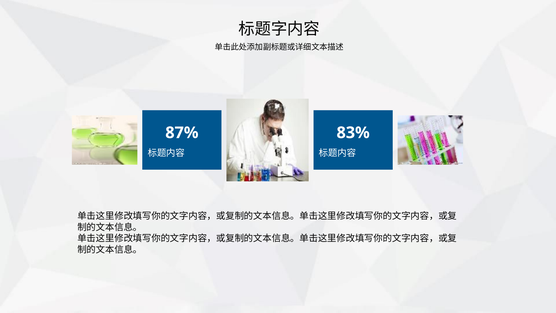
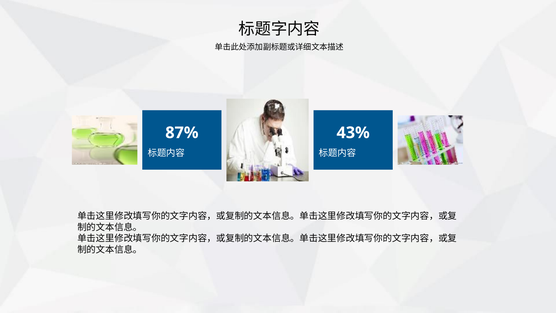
83%: 83% -> 43%
